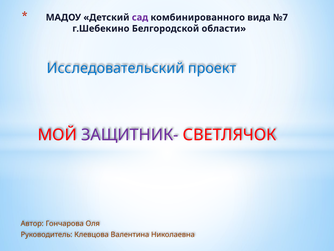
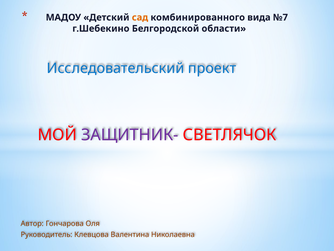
сад colour: purple -> orange
